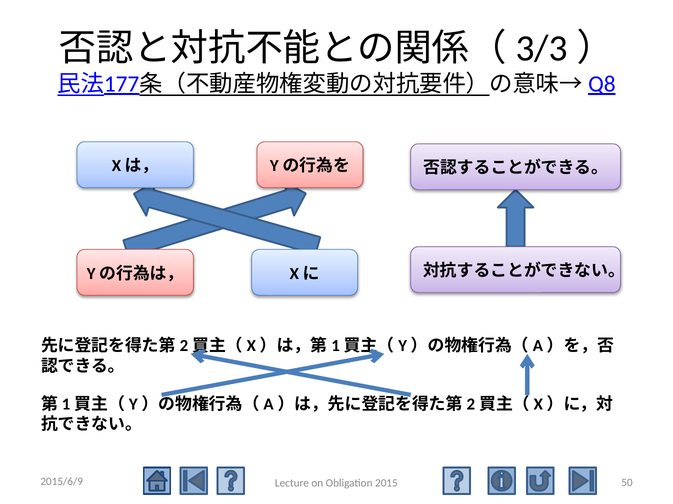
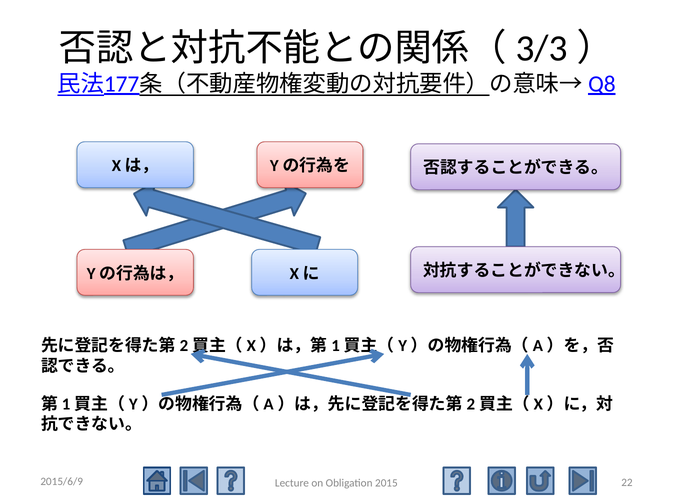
50: 50 -> 22
